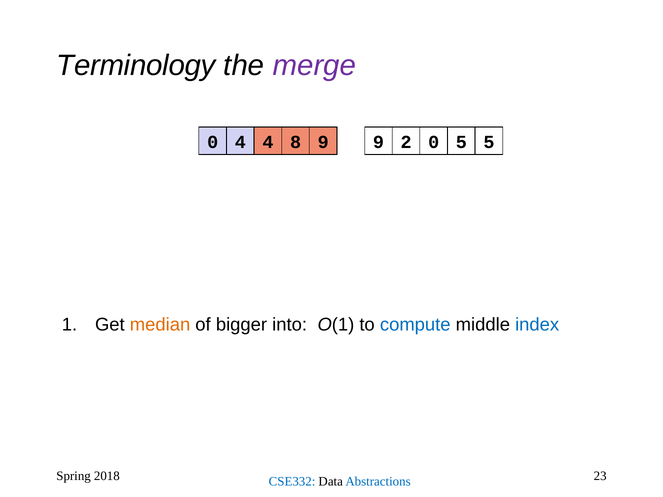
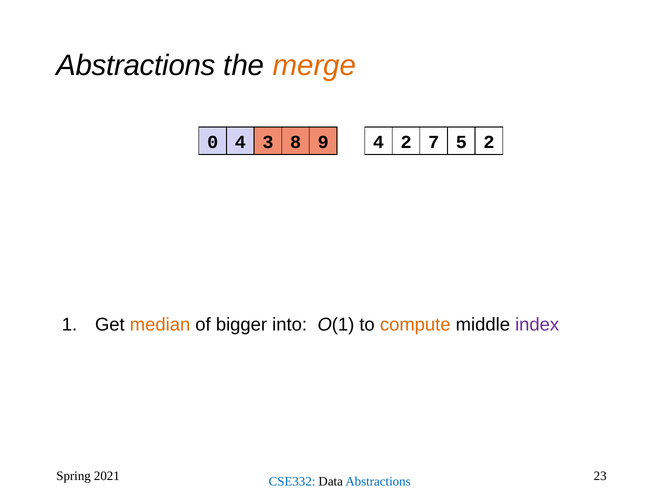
Terminology at (136, 66): Terminology -> Abstractions
merge colour: purple -> orange
4 4: 4 -> 3
9 9: 9 -> 4
2 0: 0 -> 7
5 5: 5 -> 2
compute colour: blue -> orange
index colour: blue -> purple
2018: 2018 -> 2021
